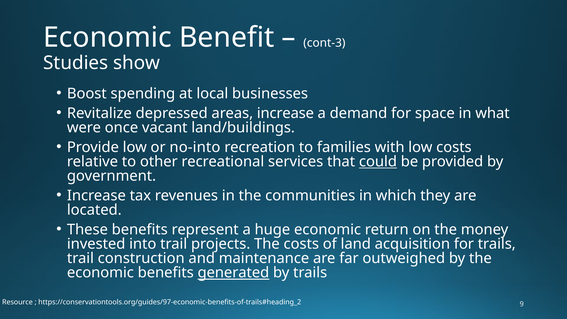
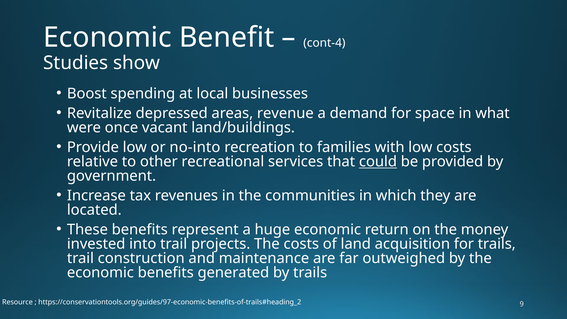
cont-3: cont-3 -> cont-4
areas increase: increase -> revenue
generated underline: present -> none
